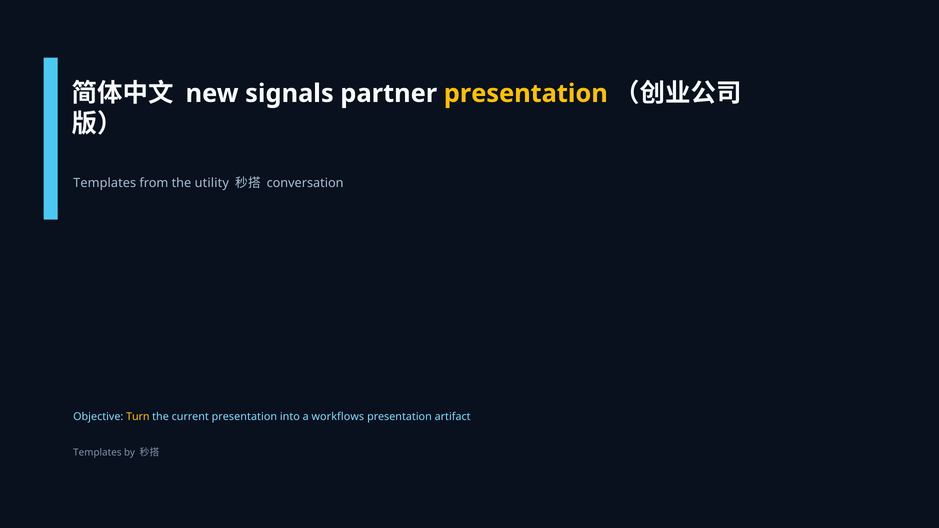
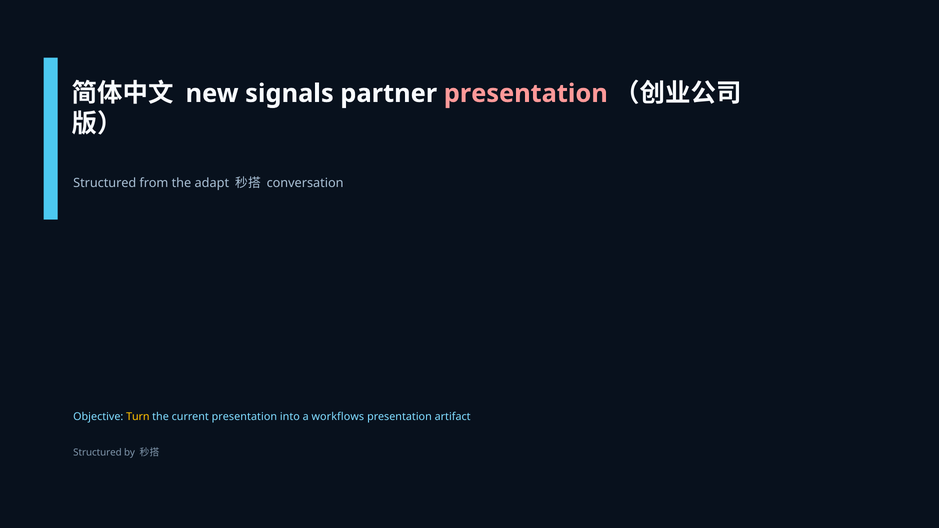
presentation at (526, 94) colour: yellow -> pink
Templates at (105, 183): Templates -> Structured
utility: utility -> adapt
Templates at (97, 453): Templates -> Structured
